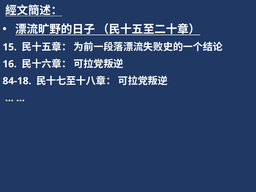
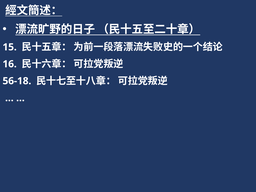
84-18: 84-18 -> 56-18
